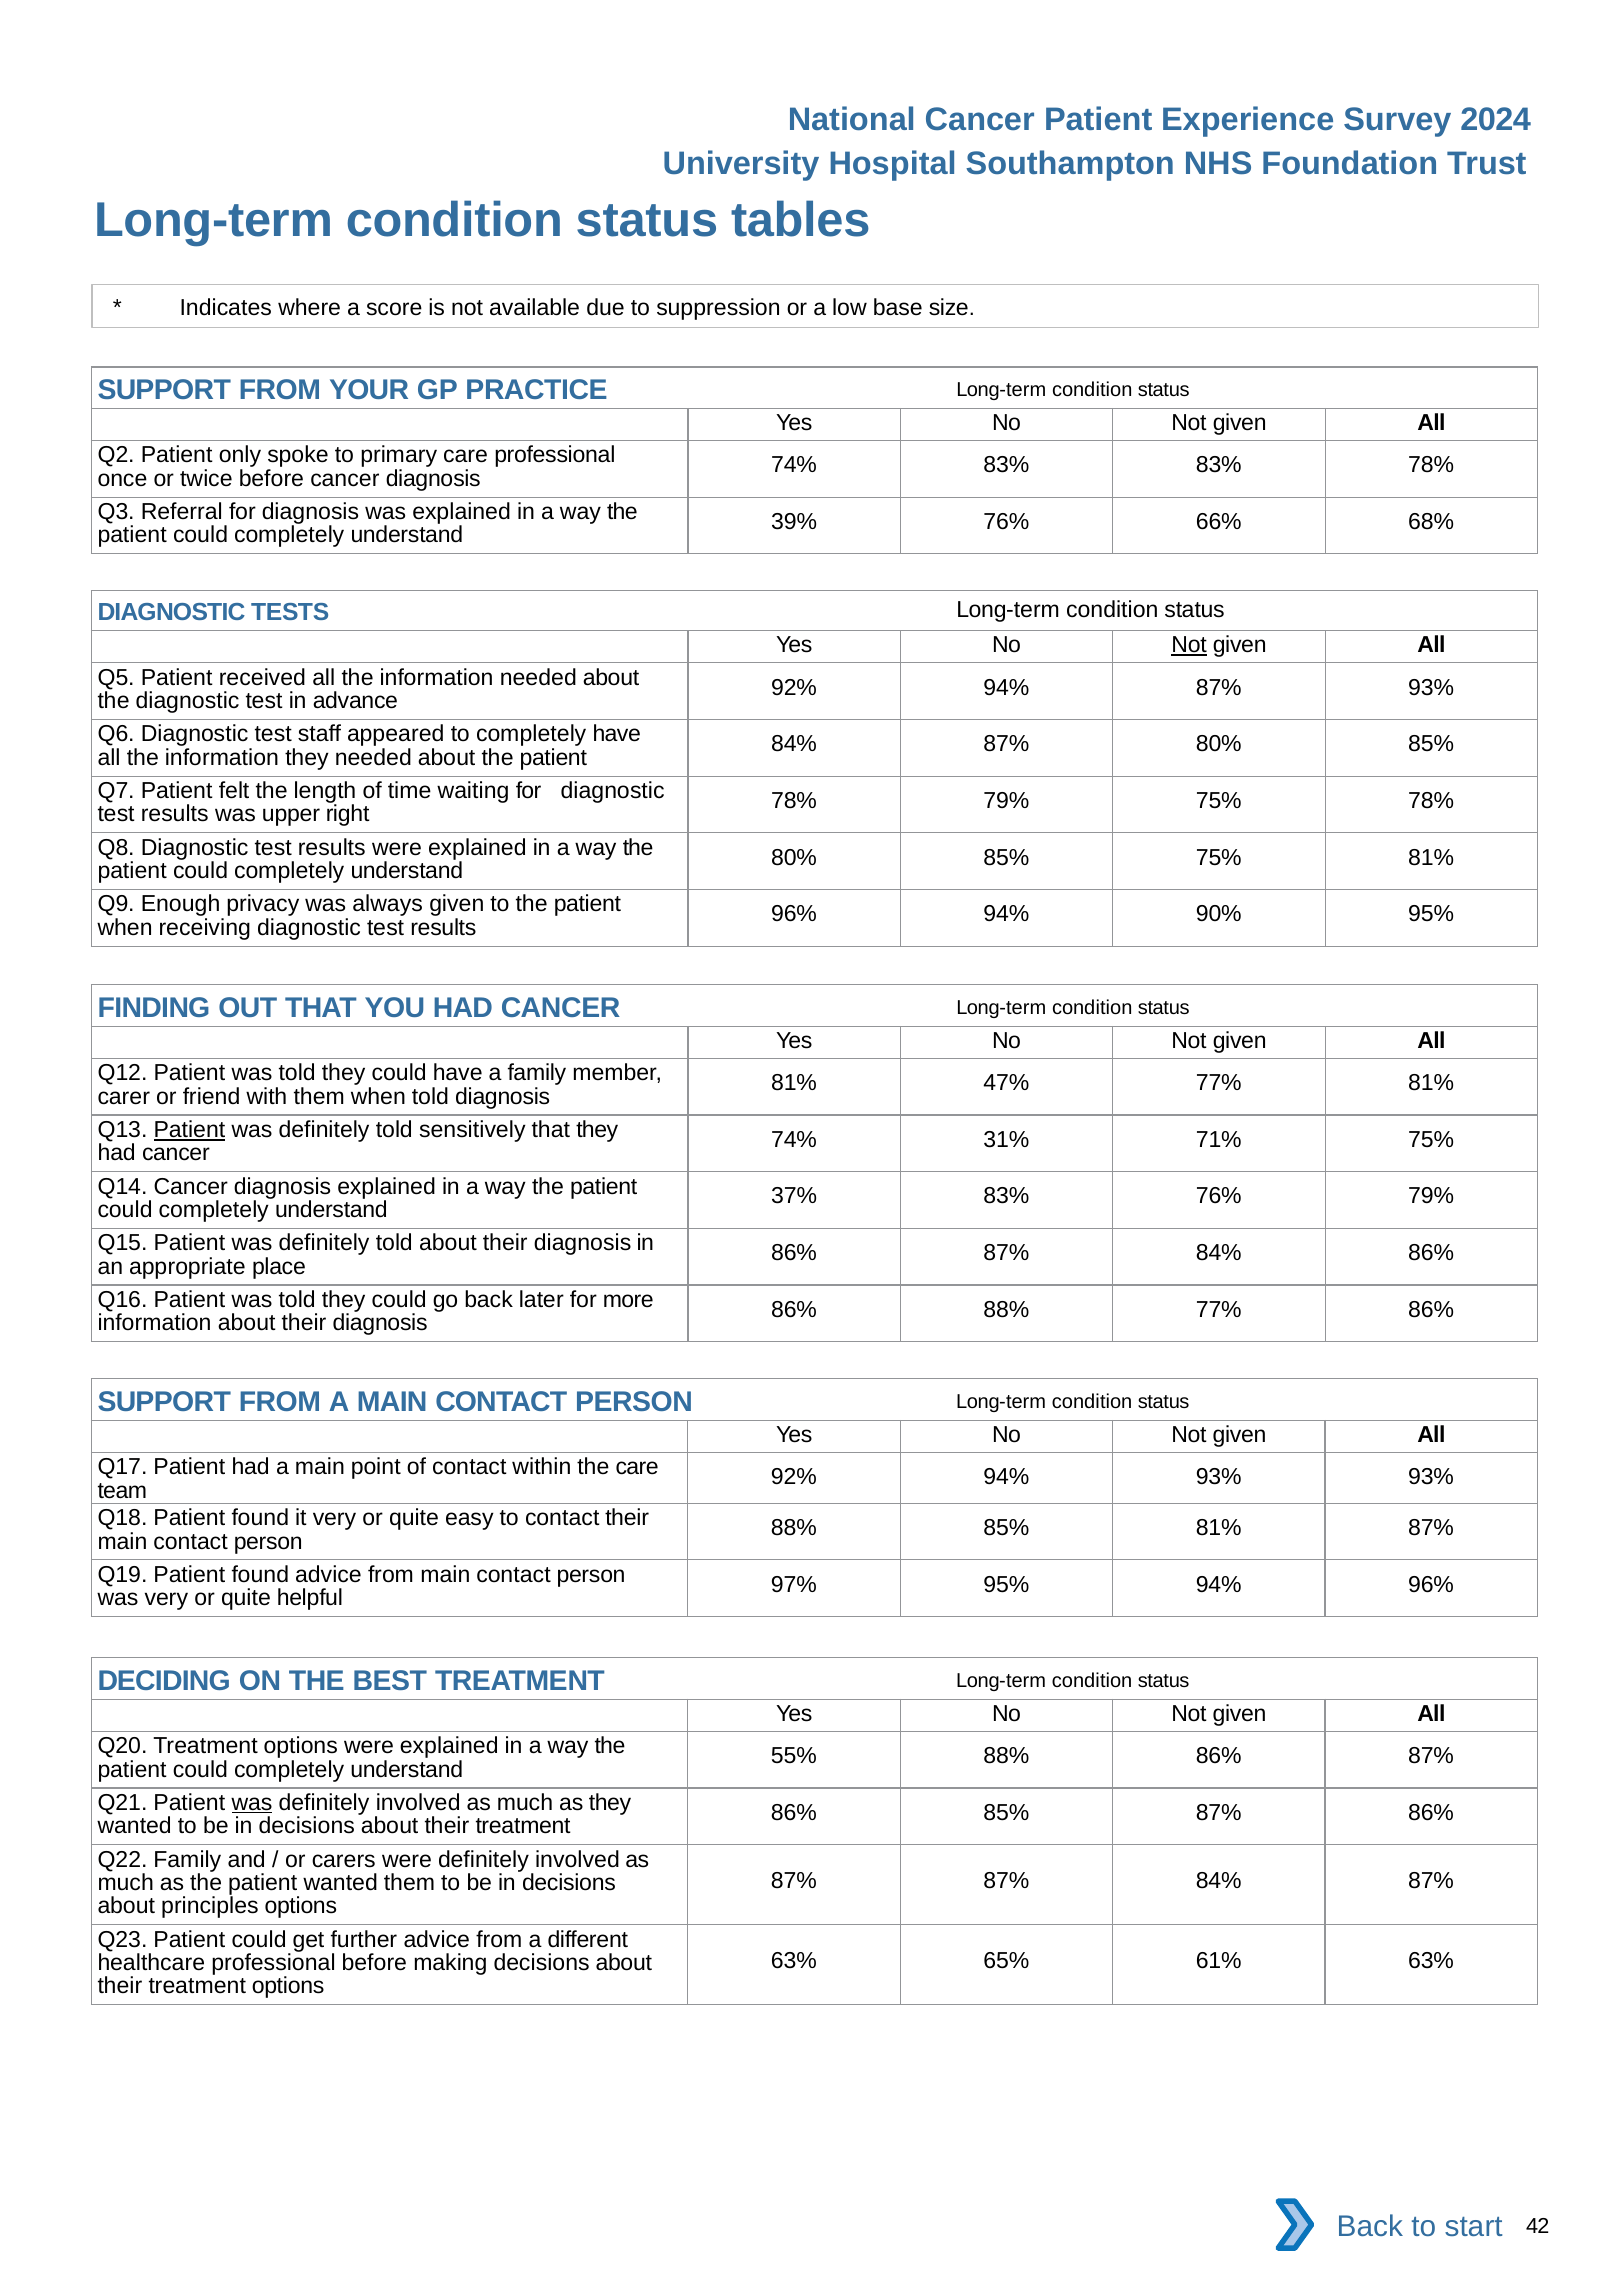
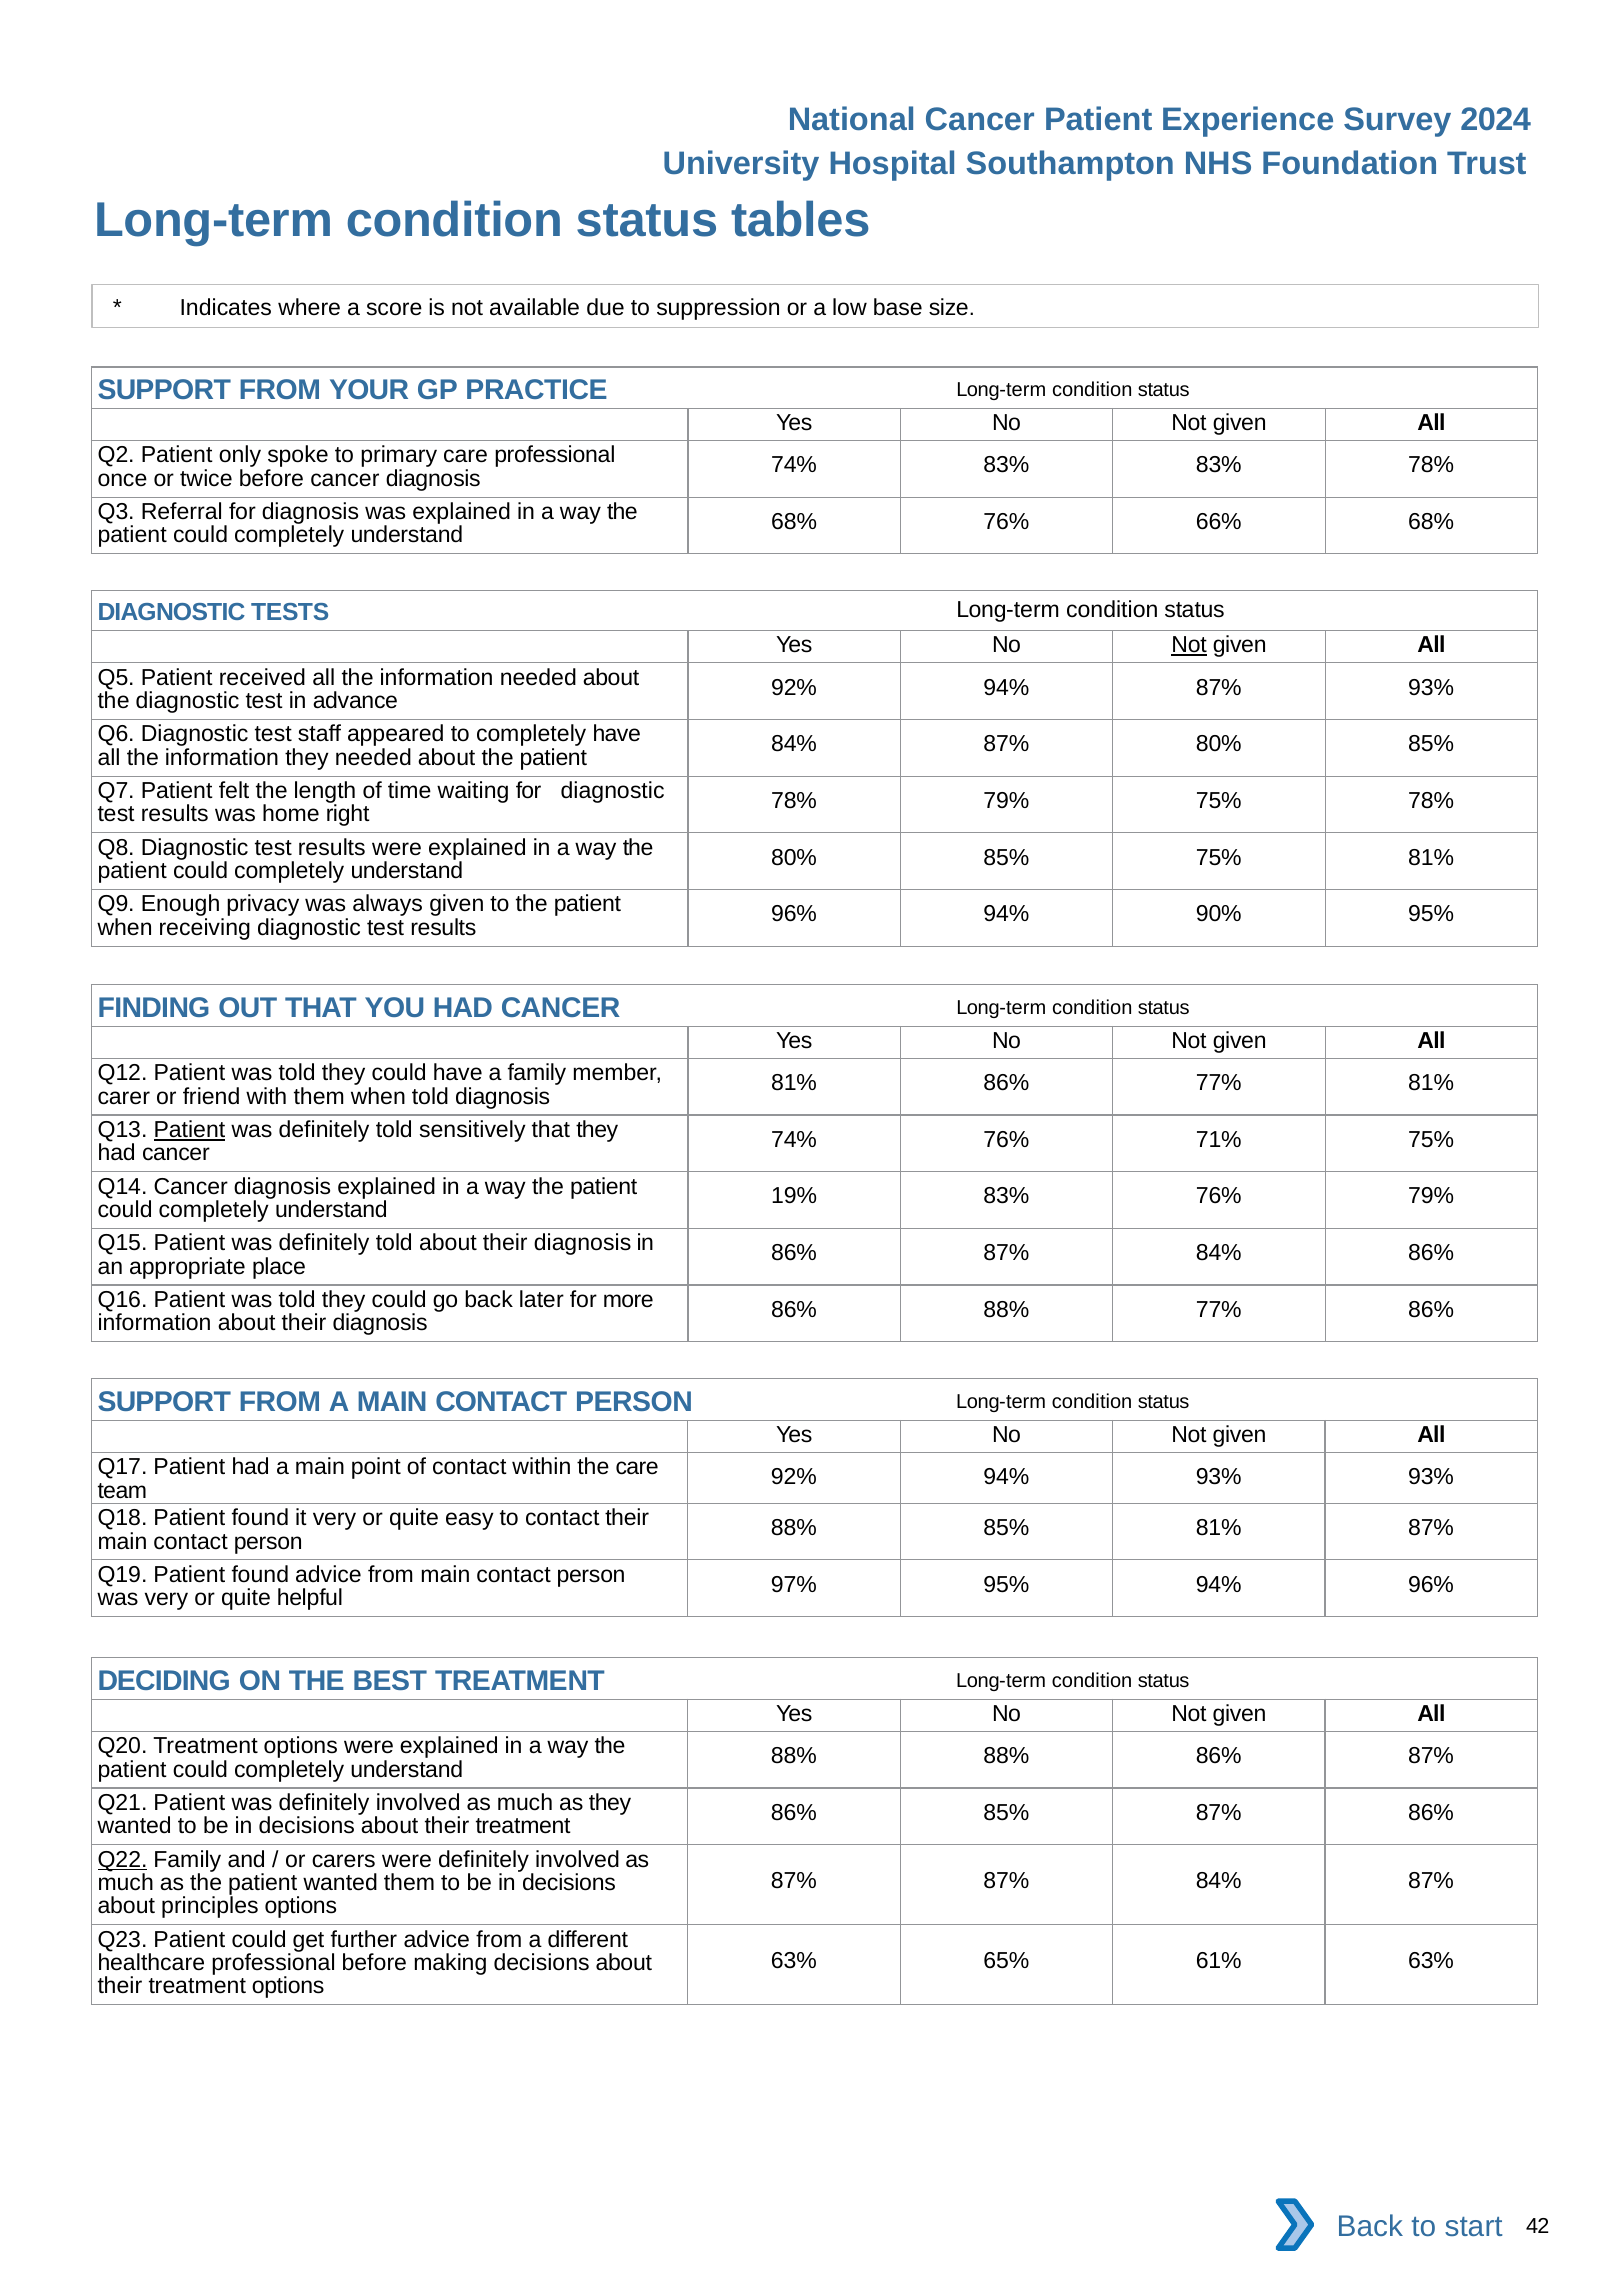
39% at (794, 522): 39% -> 68%
upper: upper -> home
81% 47%: 47% -> 86%
74% 31%: 31% -> 76%
37%: 37% -> 19%
55% at (794, 1756): 55% -> 88%
was at (252, 1803) underline: present -> none
Q22 underline: none -> present
